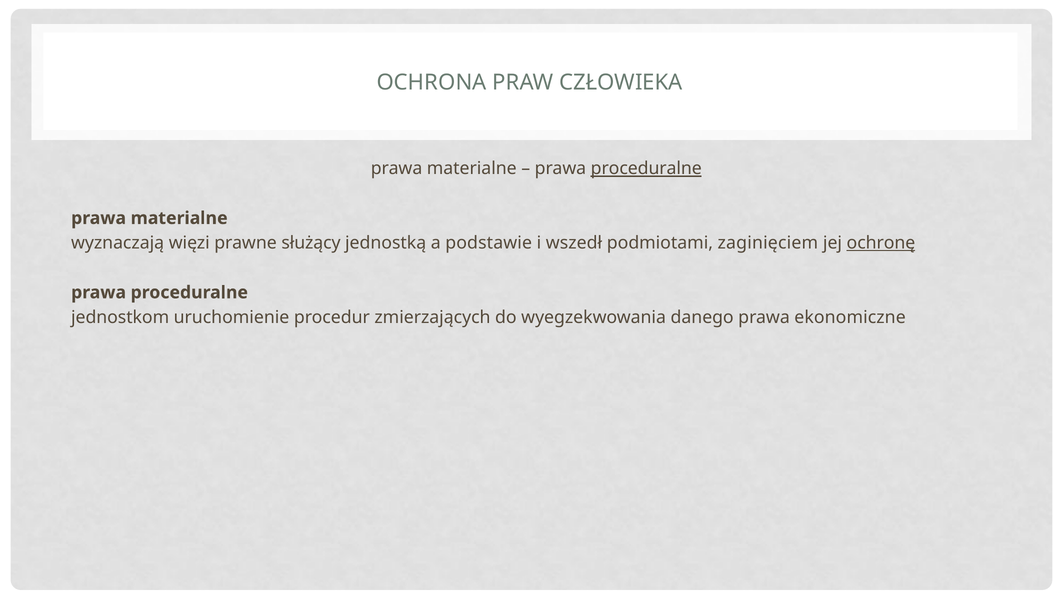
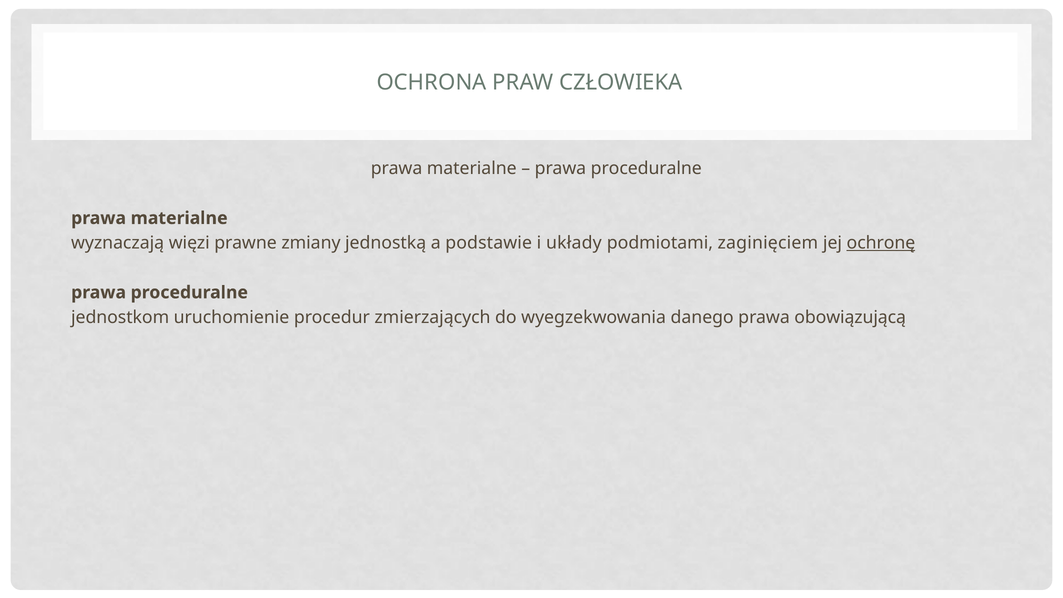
proceduralne at (646, 169) underline: present -> none
służący: służący -> zmiany
wszedł: wszedł -> układy
ekonomiczne: ekonomiczne -> obowiązującą
